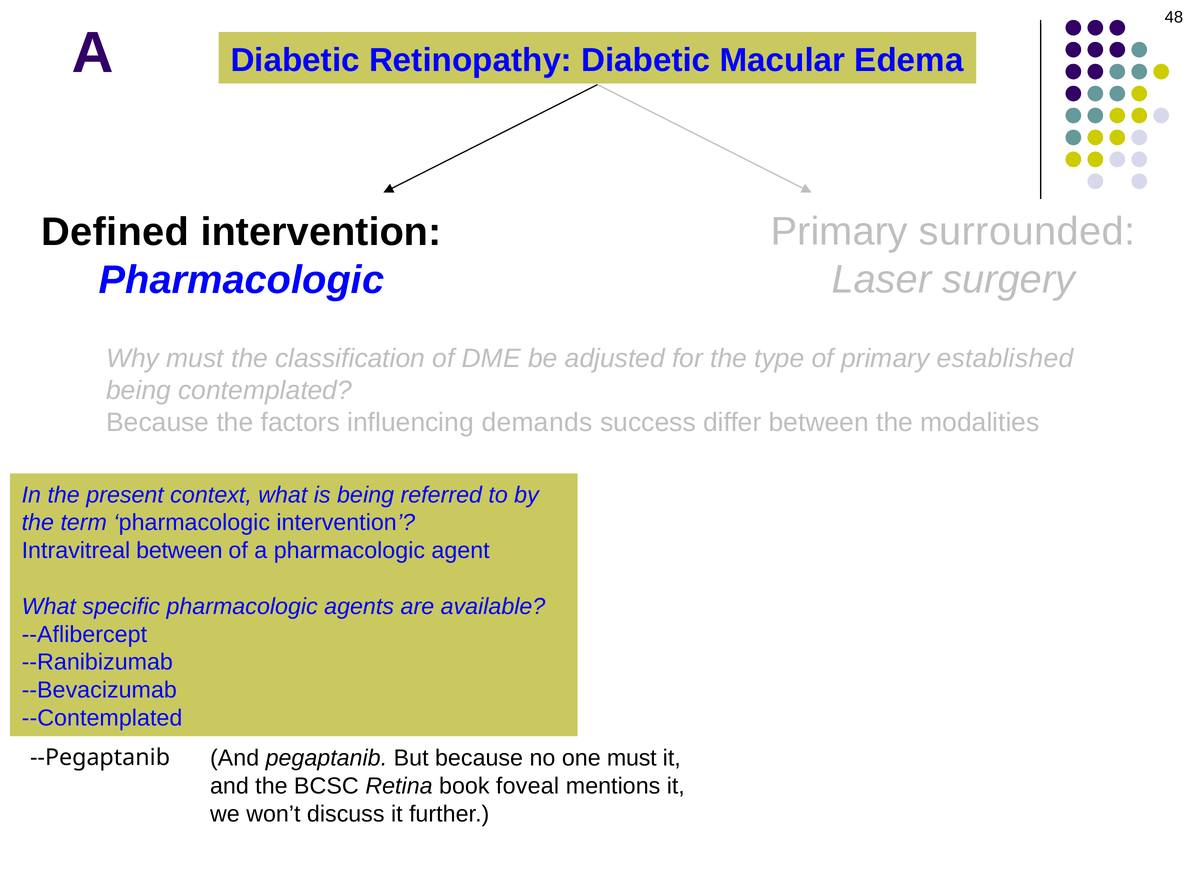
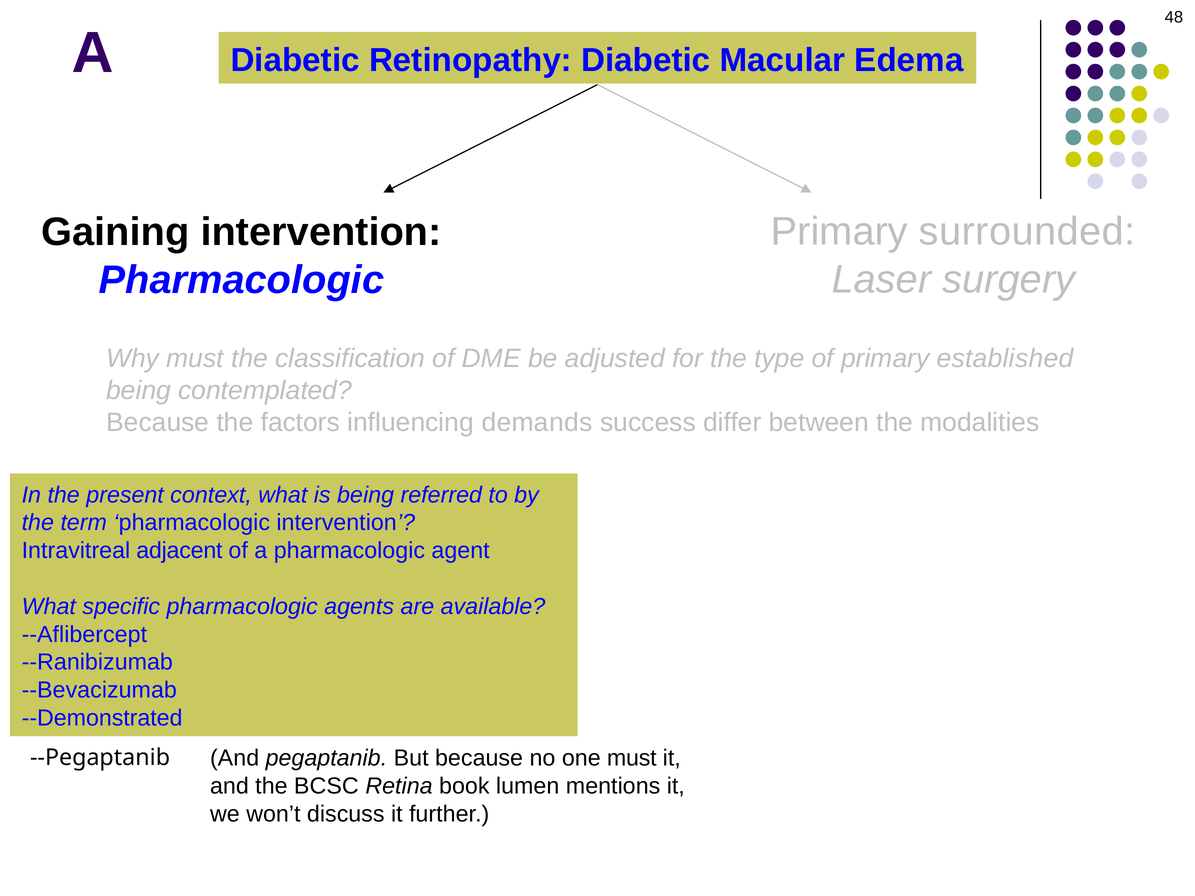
Defined: Defined -> Gaining
Intravitreal between: between -> adjacent
--Contemplated: --Contemplated -> --Demonstrated
foveal: foveal -> lumen
